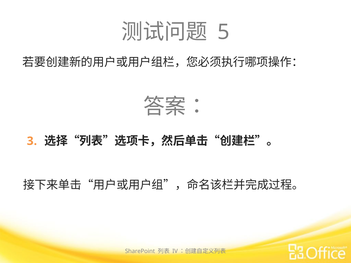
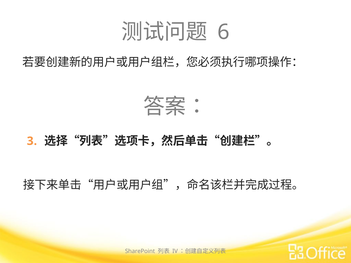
5: 5 -> 6
